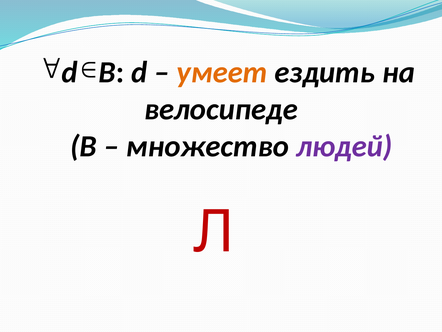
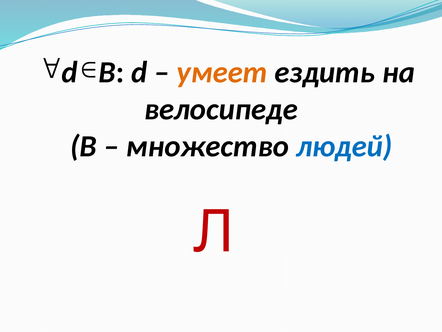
людей colour: purple -> blue
